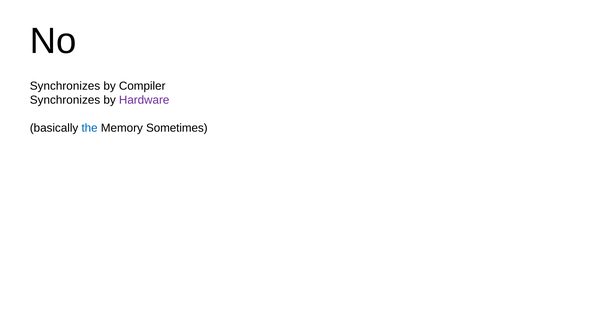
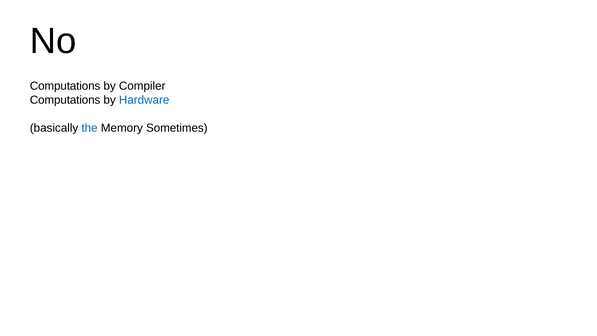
Synchronizes at (65, 86): Synchronizes -> Computations
Synchronizes at (65, 100): Synchronizes -> Computations
Hardware colour: purple -> blue
